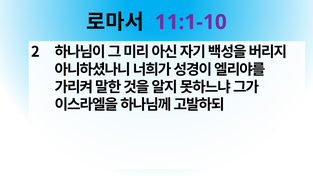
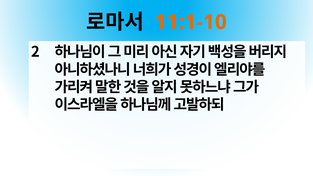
11:1-10 colour: purple -> orange
